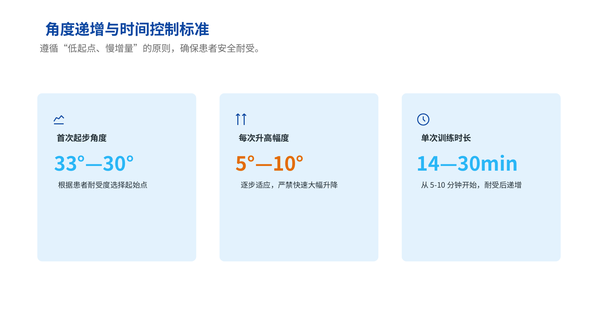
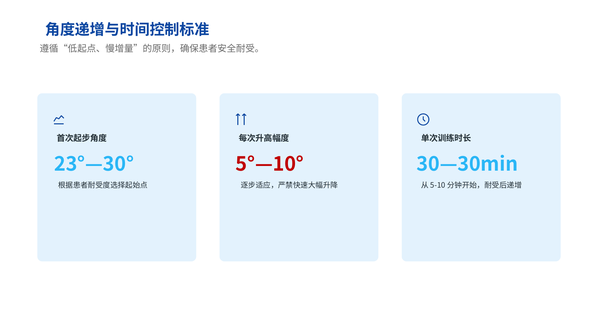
33°—30°: 33°—30° -> 23°—30°
5°—10° colour: orange -> red
14—30min: 14—30min -> 30—30min
